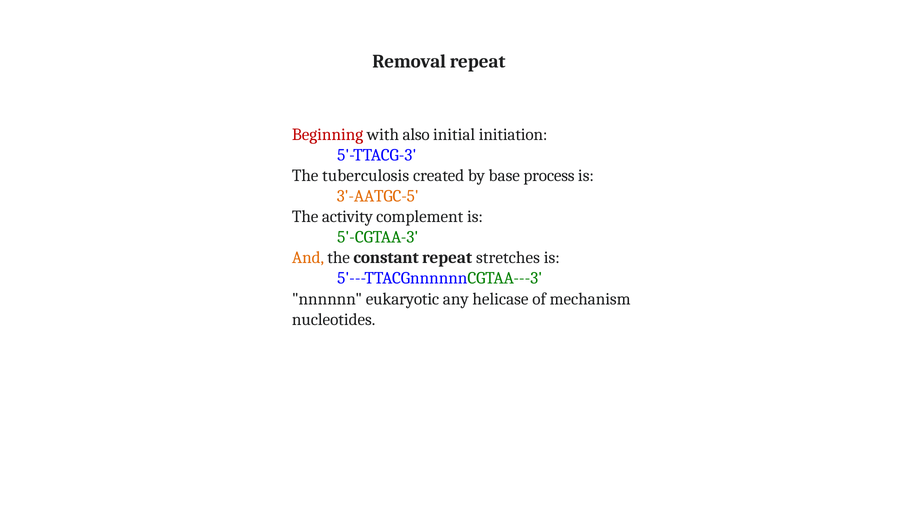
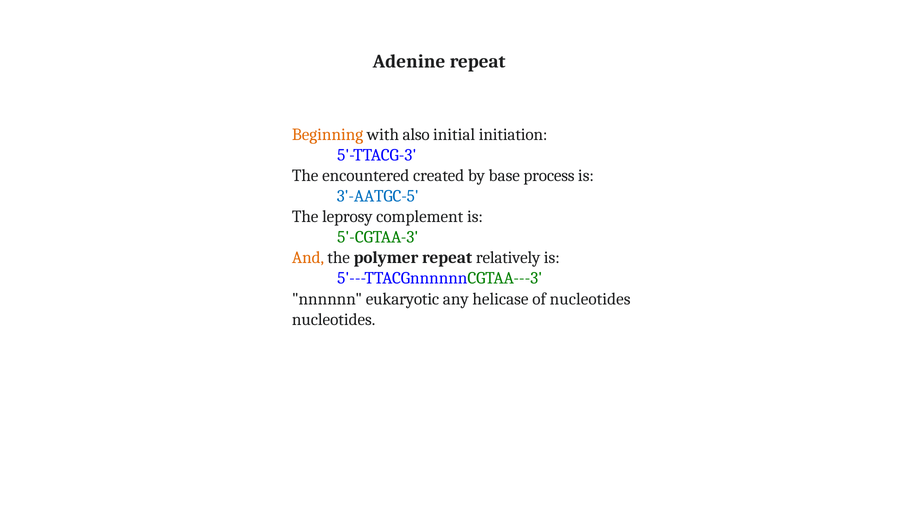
Removal: Removal -> Adenine
Beginning colour: red -> orange
tuberculosis: tuberculosis -> encountered
3'-AATGC-5 colour: orange -> blue
activity: activity -> leprosy
constant: constant -> polymer
stretches: stretches -> relatively
of mechanism: mechanism -> nucleotides
